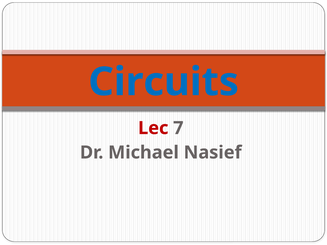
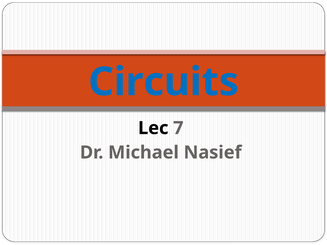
Lec colour: red -> black
